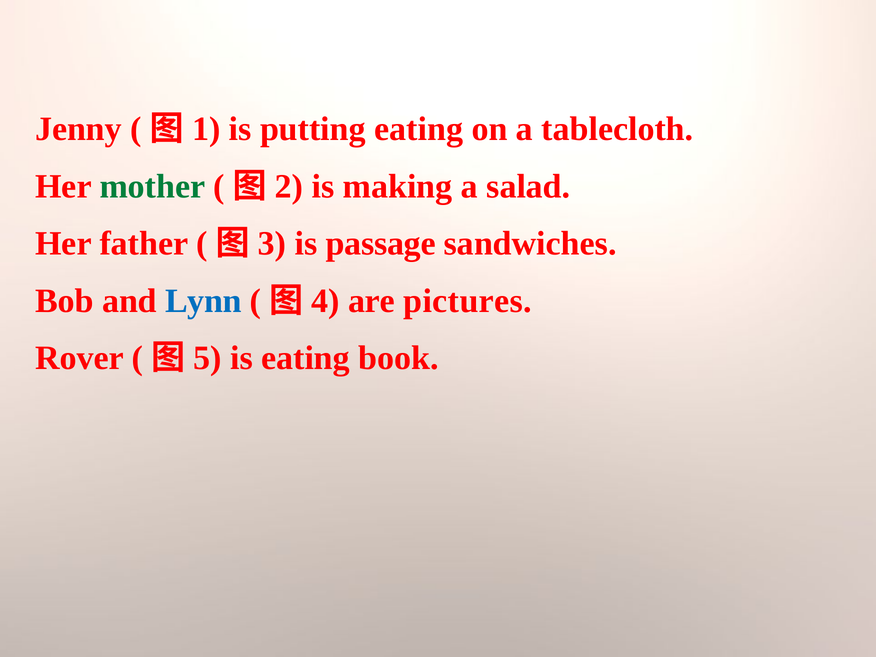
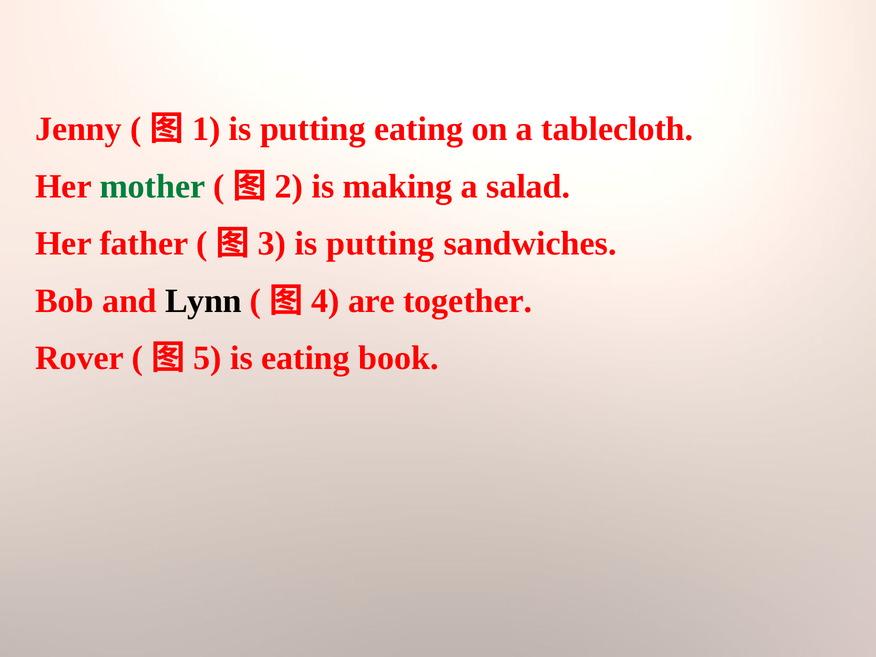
passage at (381, 244): passage -> putting
Lynn colour: blue -> black
pictures: pictures -> together
